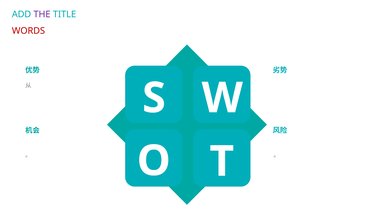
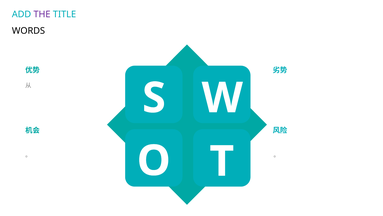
WORDS colour: red -> black
